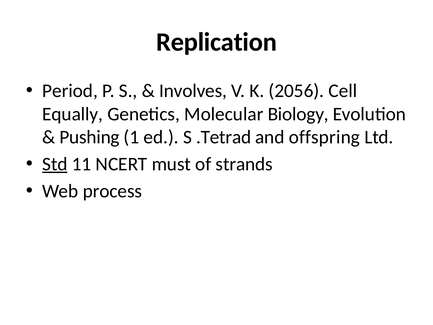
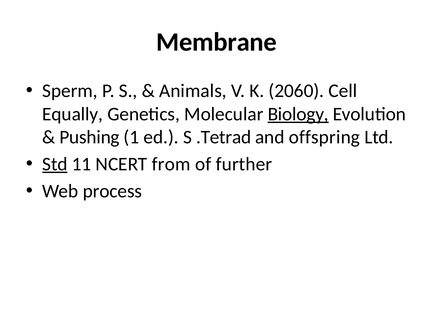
Replication: Replication -> Membrane
Period: Period -> Sperm
Involves: Involves -> Animals
2056: 2056 -> 2060
Biology underline: none -> present
must: must -> from
strands: strands -> further
